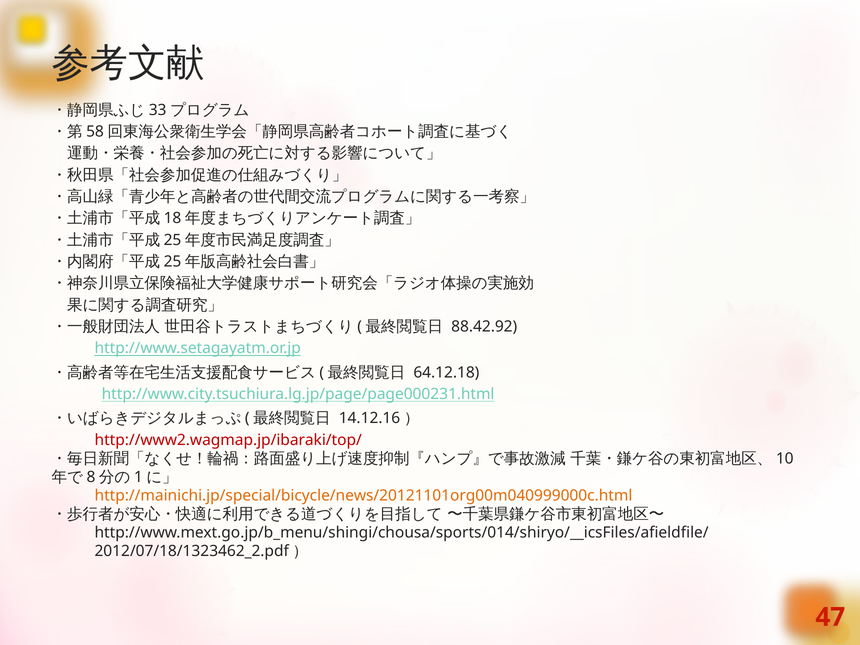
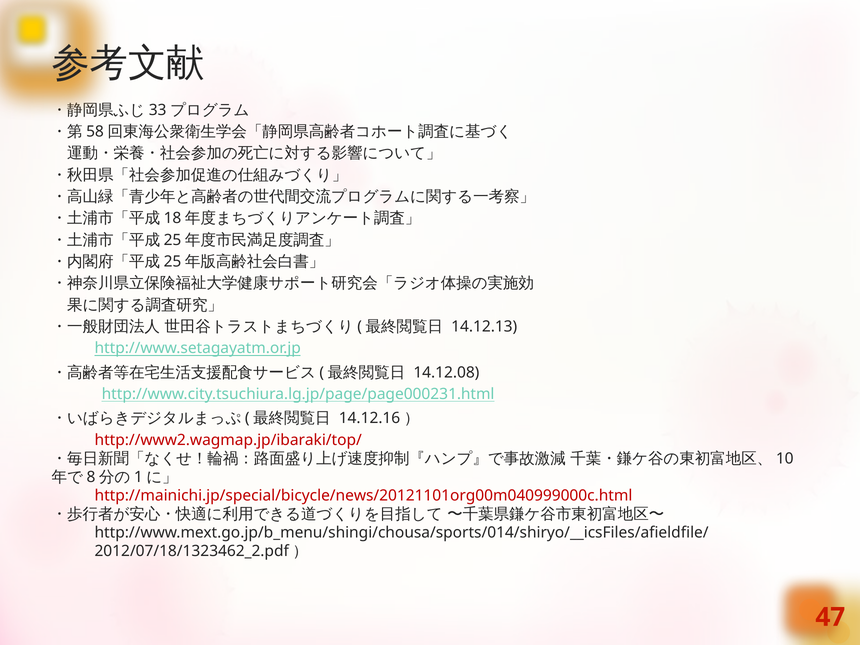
88.42.92: 88.42.92 -> 14.12.13
64.12.18: 64.12.18 -> 14.12.08
http://mainichi.jp/special/bicycle/news/20121101org00m040999000c.html colour: orange -> red
